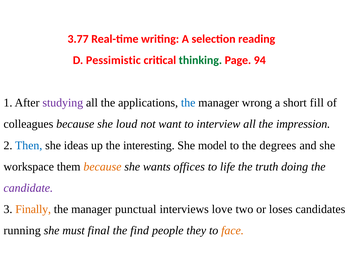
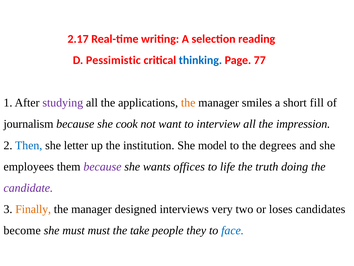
3.77: 3.77 -> 2.17
thinking colour: green -> blue
94: 94 -> 77
the at (188, 103) colour: blue -> orange
wrong: wrong -> smiles
colleagues: colleagues -> journalism
loud: loud -> cook
ideas: ideas -> letter
interesting: interesting -> institution
workspace: workspace -> employees
because at (102, 166) colour: orange -> purple
punctual: punctual -> designed
love: love -> very
running: running -> become
must final: final -> must
find: find -> take
face colour: orange -> blue
